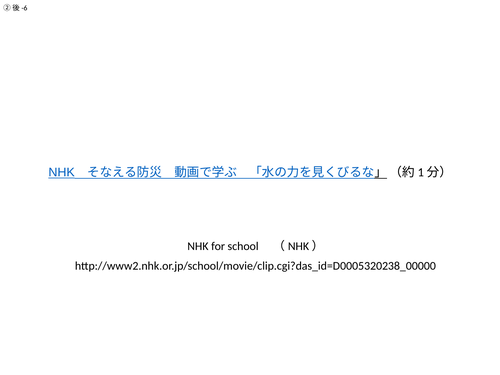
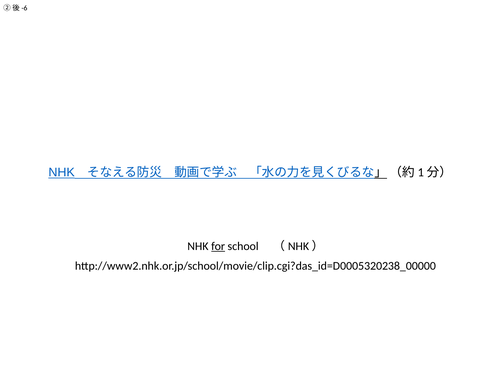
for underline: none -> present
